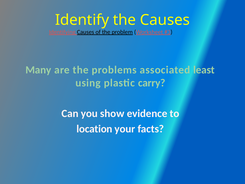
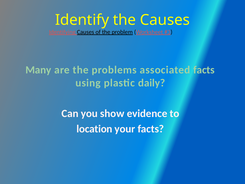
associated least: least -> facts
carry: carry -> daily
